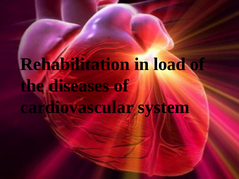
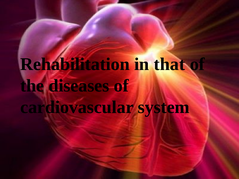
load: load -> that
